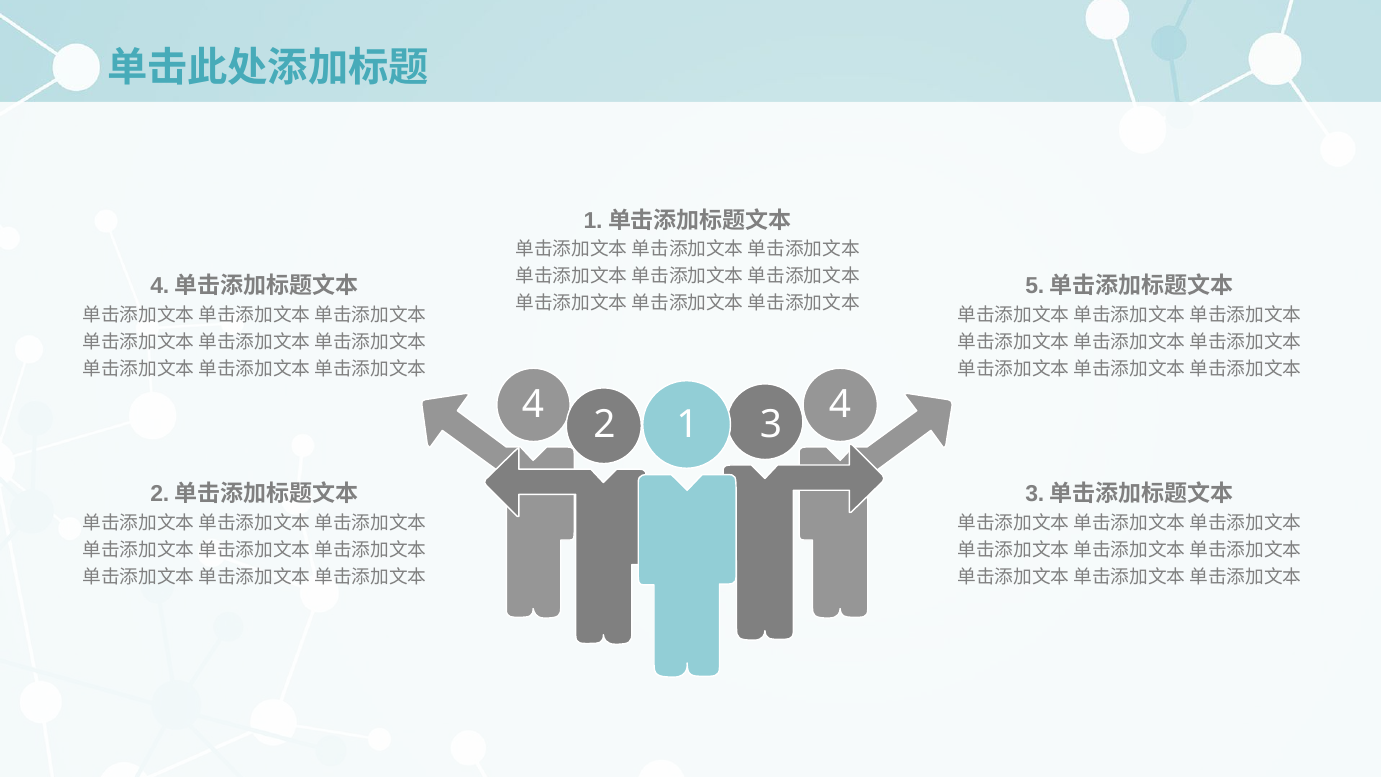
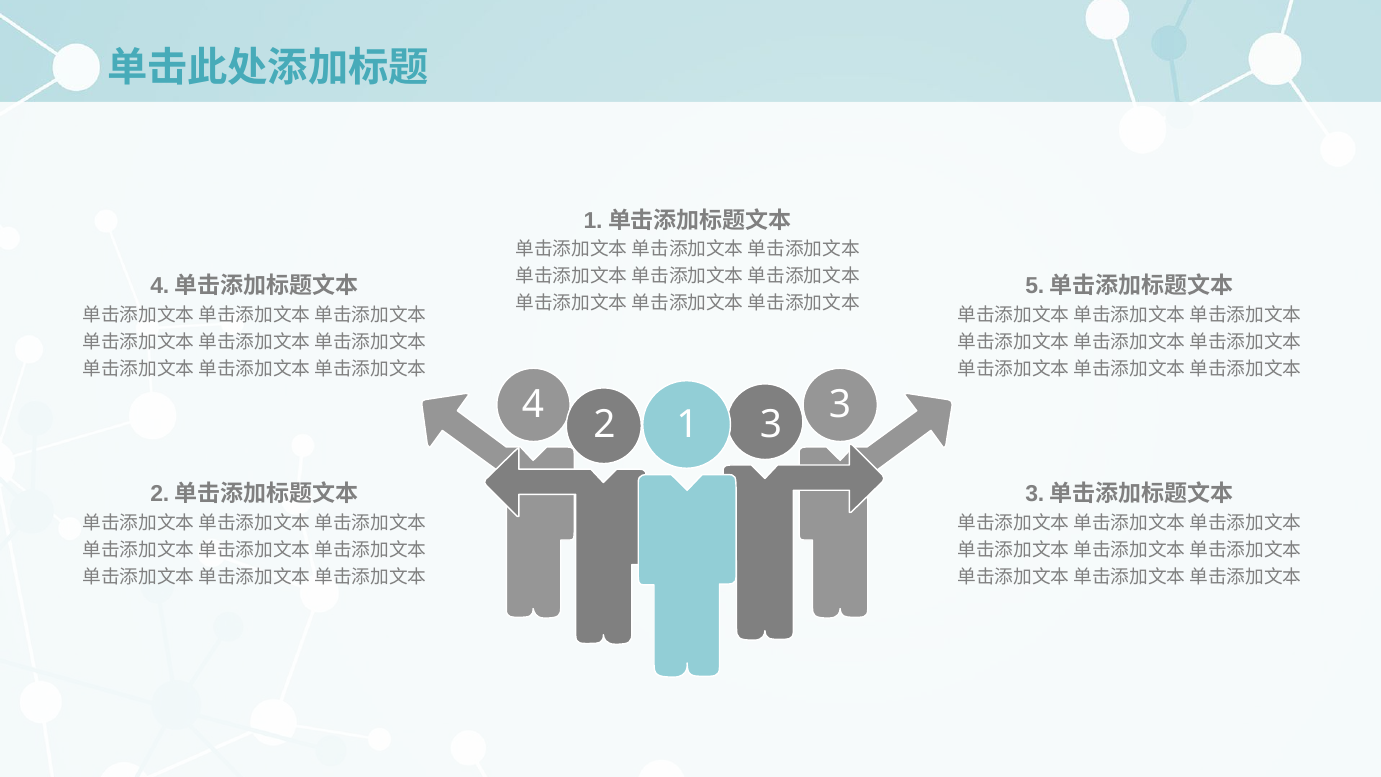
4 4: 4 -> 3
